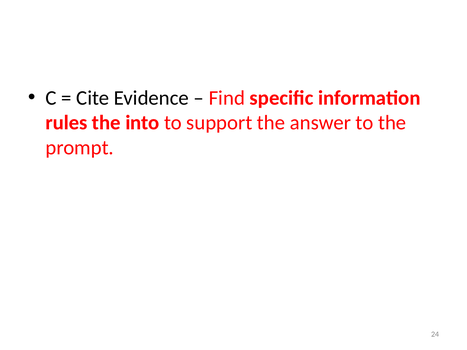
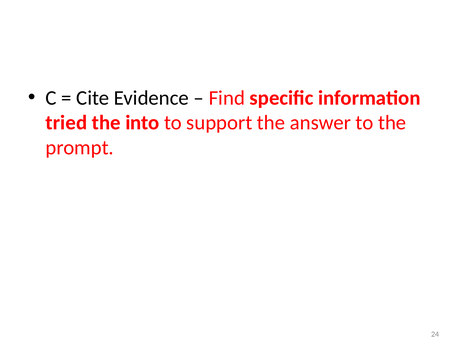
rules: rules -> tried
